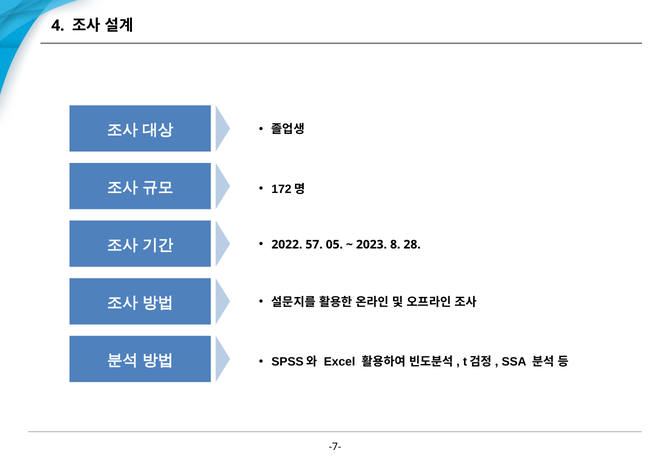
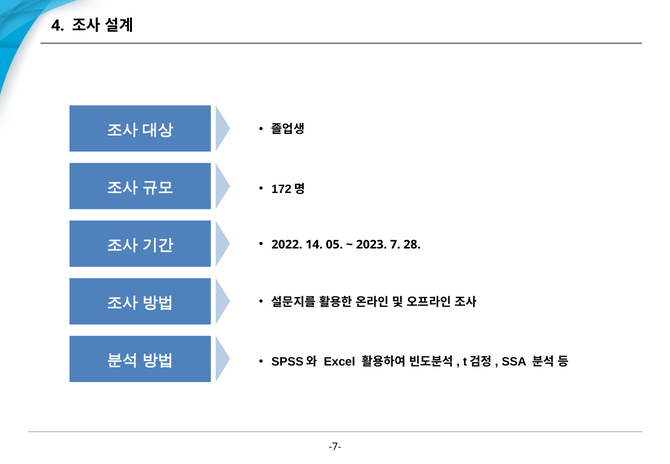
57: 57 -> 14
8: 8 -> 7
